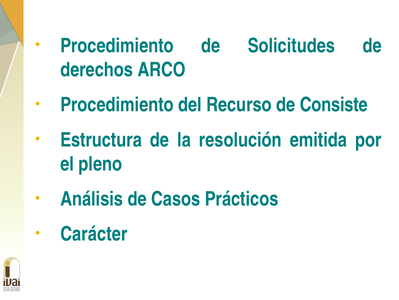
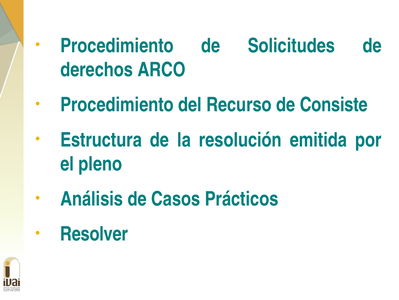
Carácter: Carácter -> Resolver
